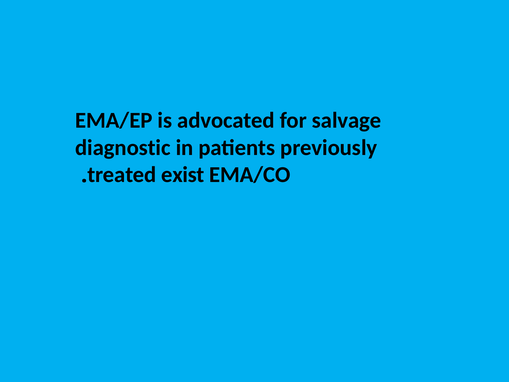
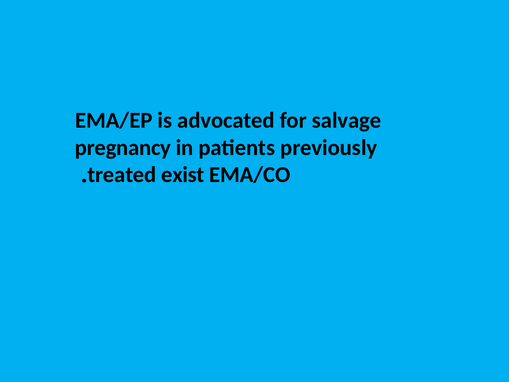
diagnostic: diagnostic -> pregnancy
